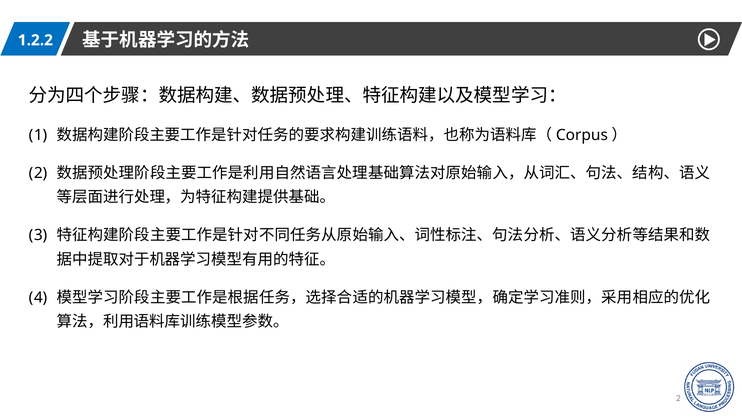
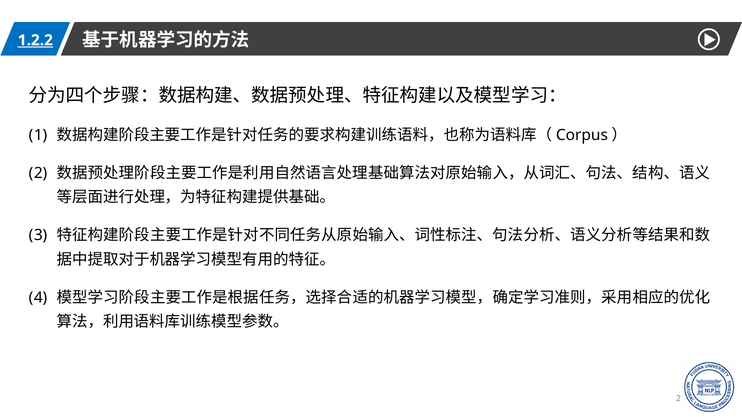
1.2.2 underline: none -> present
